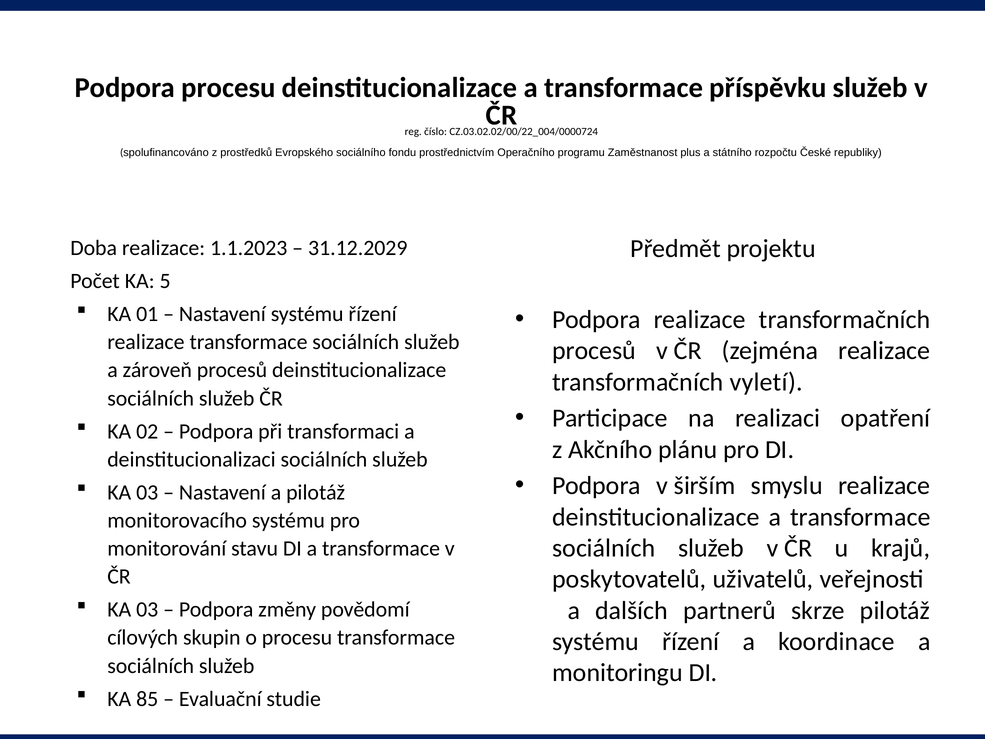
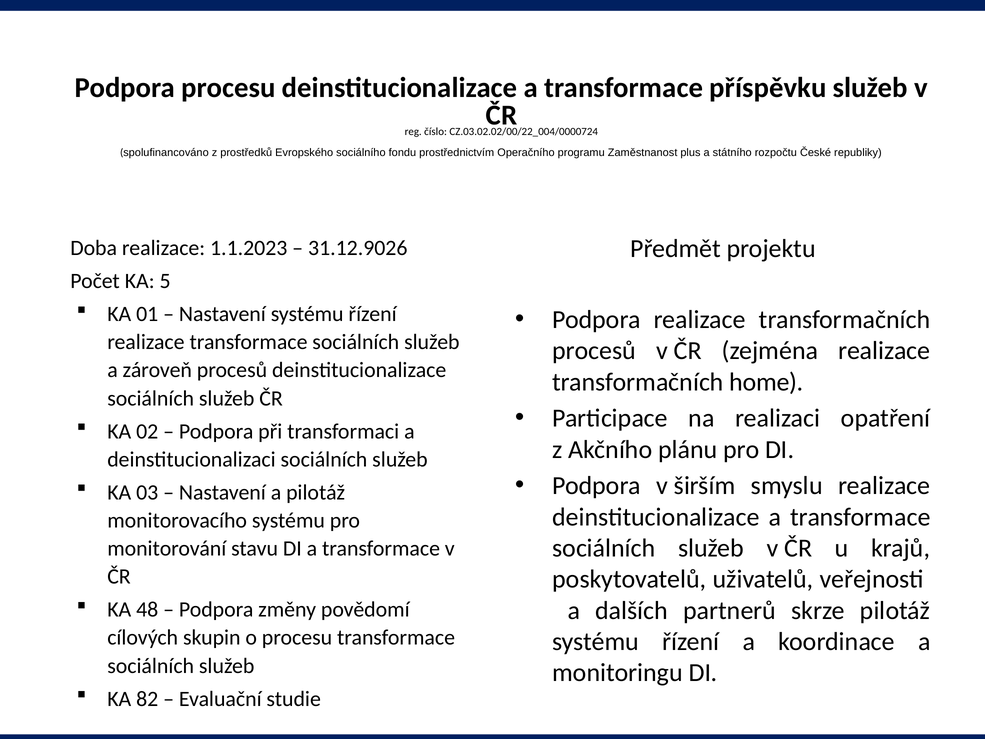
31.12.2029: 31.12.2029 -> 31.12.9026
vyletí: vyletí -> home
03 at (147, 609): 03 -> 48
85: 85 -> 82
